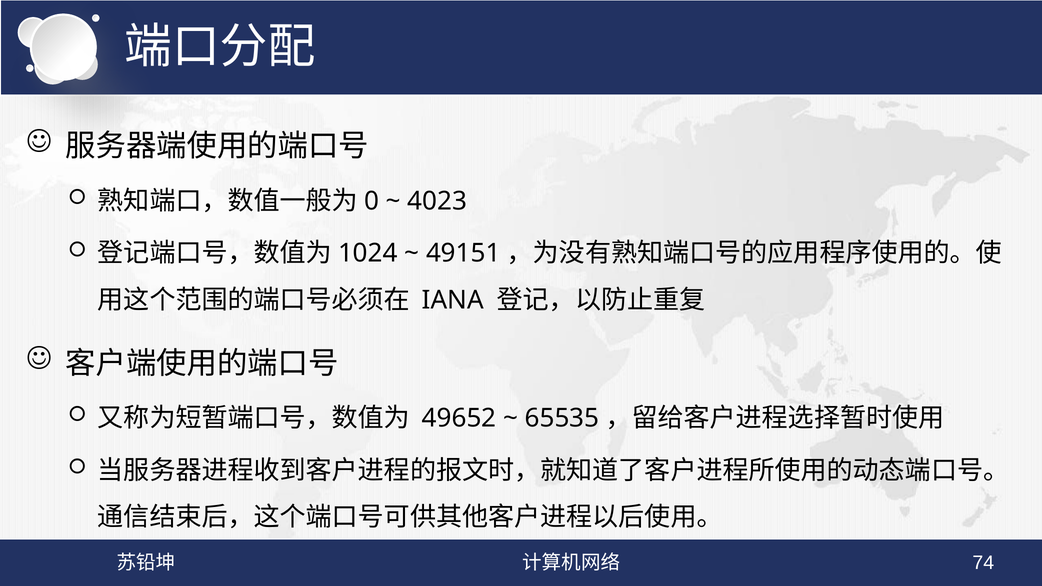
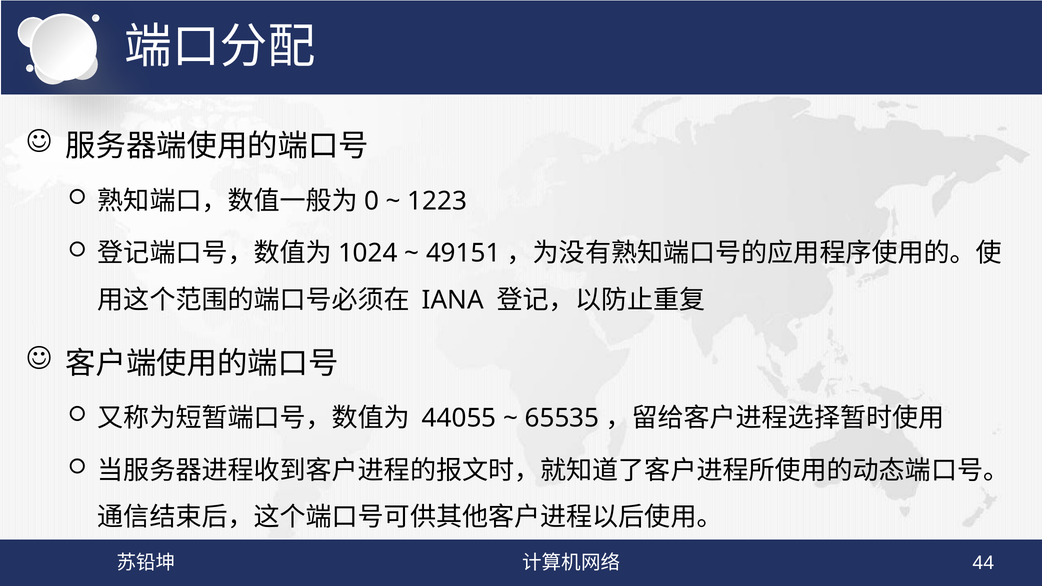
4023: 4023 -> 1223
49652: 49652 -> 44055
74: 74 -> 44
